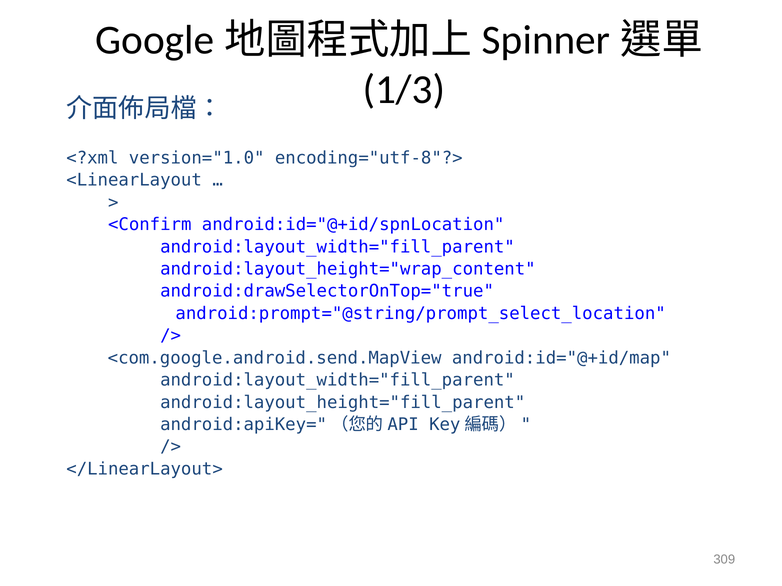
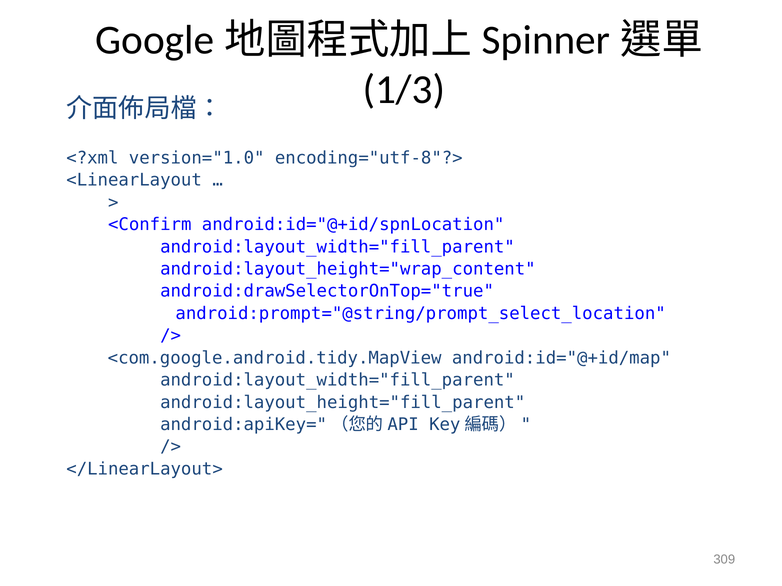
<com.google.android.send.MapView: <com.google.android.send.MapView -> <com.google.android.tidy.MapView
